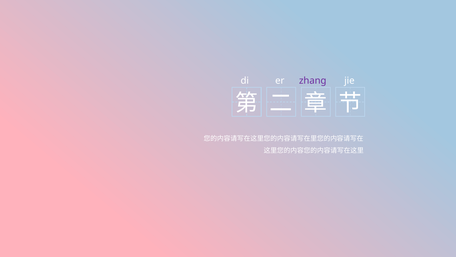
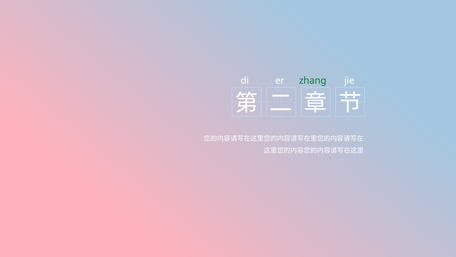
zhang colour: purple -> green
